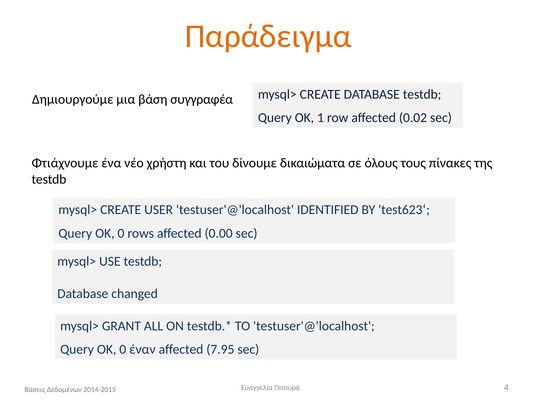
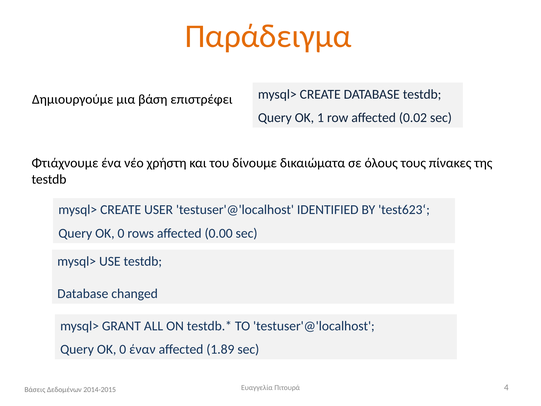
συγγραφέα: συγγραφέα -> επιστρέφει
7.95: 7.95 -> 1.89
